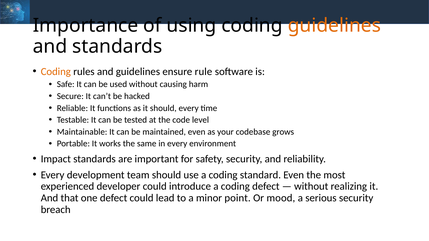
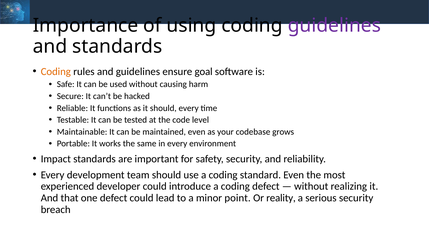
guidelines at (334, 26) colour: orange -> purple
rule: rule -> goal
mood: mood -> reality
